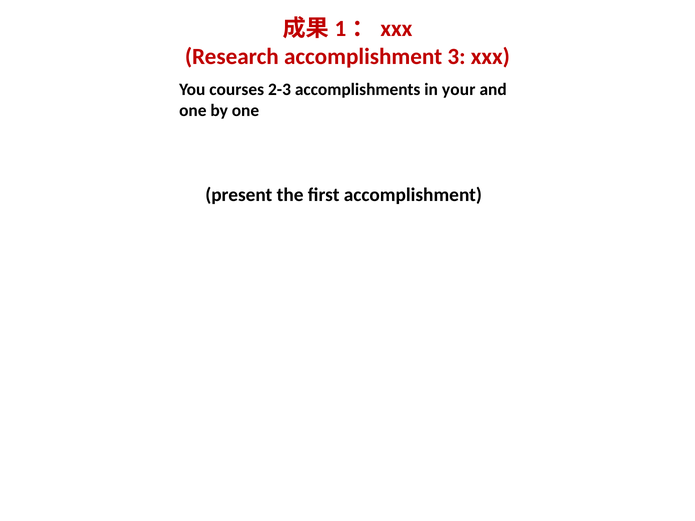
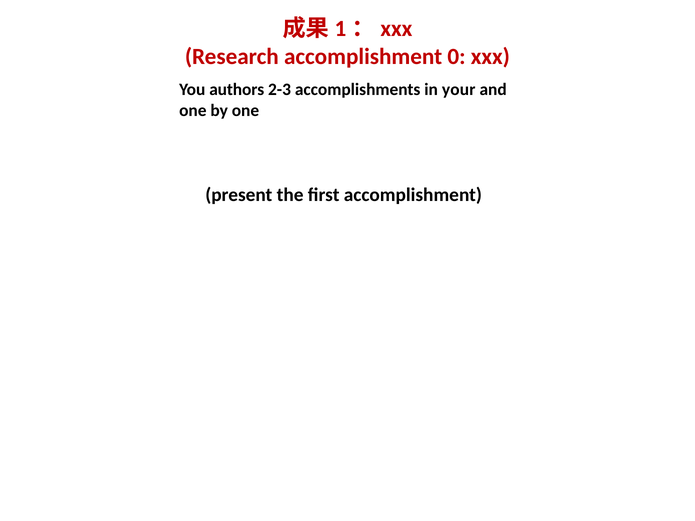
3: 3 -> 0
courses: courses -> authors
